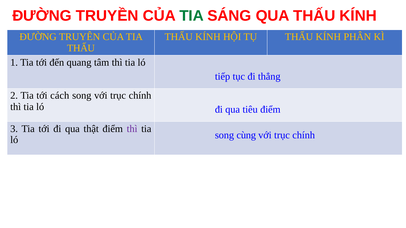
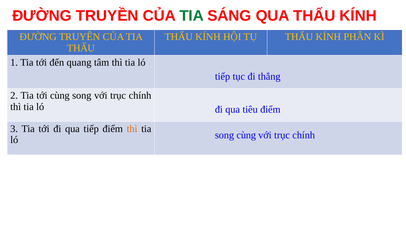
tới cách: cách -> cùng
qua thật: thật -> tiếp
thì at (132, 129) colour: purple -> orange
